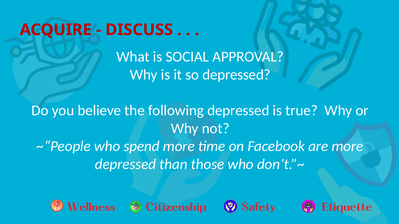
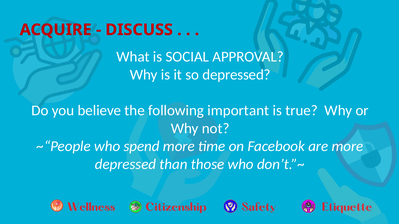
following depressed: depressed -> important
